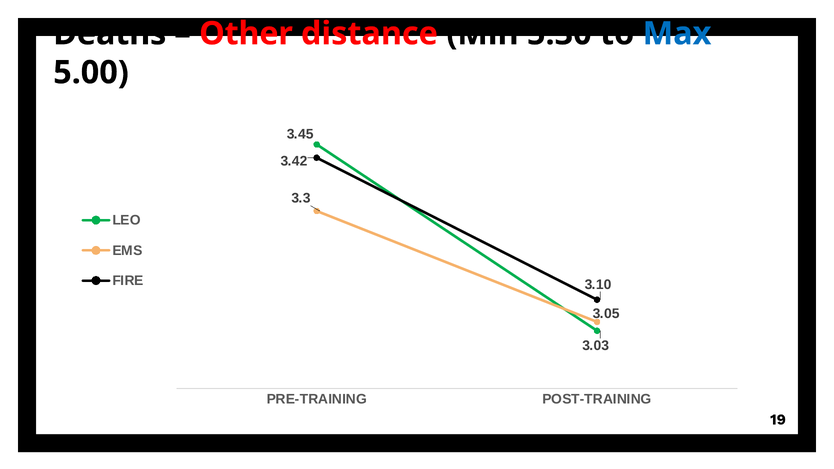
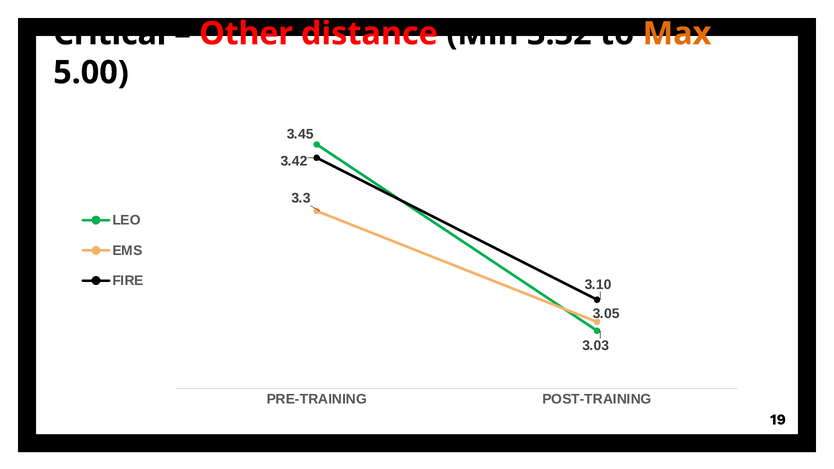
Deaths: Deaths -> Critical
5.30: 5.30 -> 3.32
Max colour: blue -> orange
